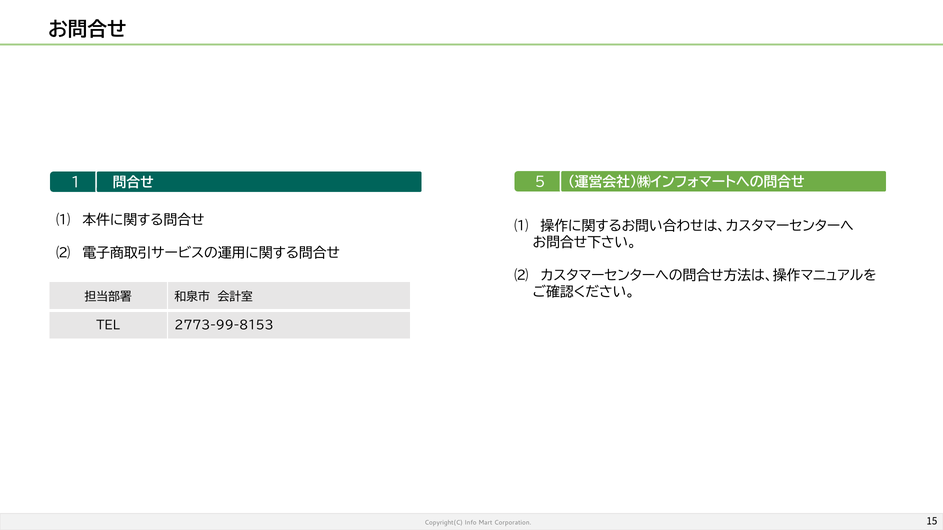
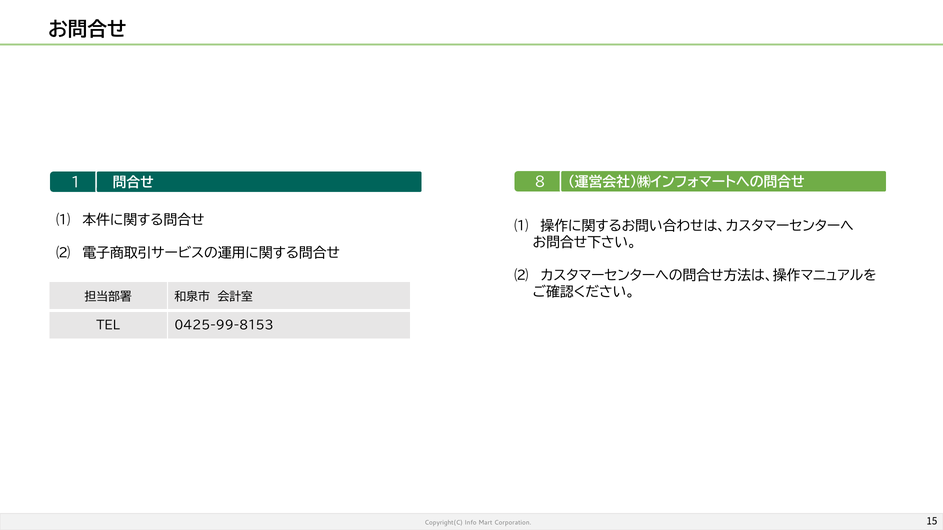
5: 5 -> 8
2773-99-8153: 2773-99-8153 -> 0425-99-8153
